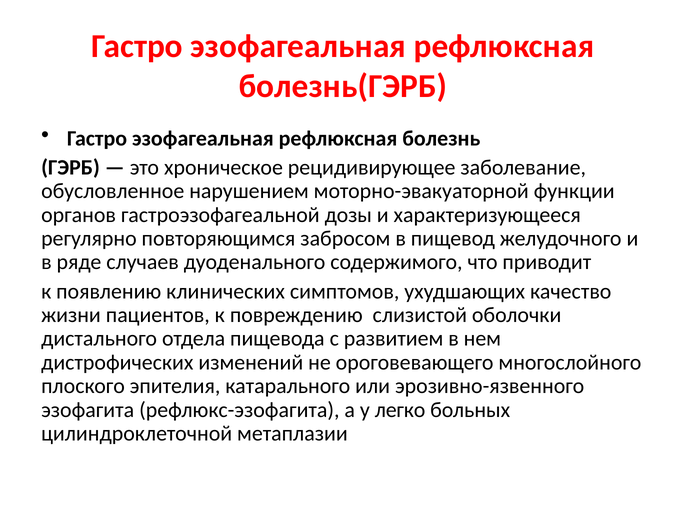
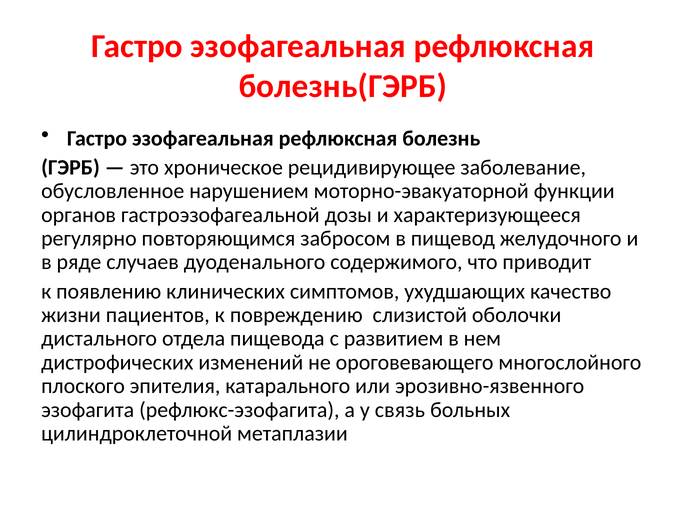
легко: легко -> связь
